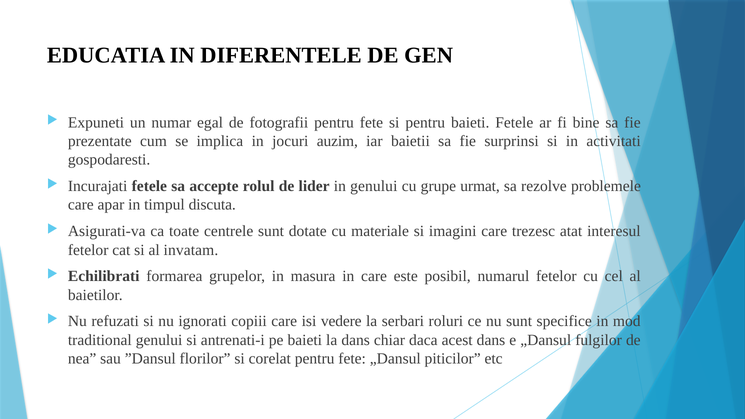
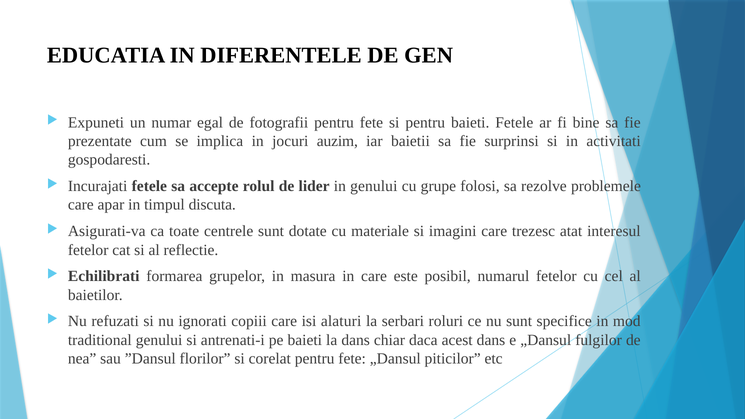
urmat: urmat -> folosi
invatam: invatam -> reflectie
vedere: vedere -> alaturi
